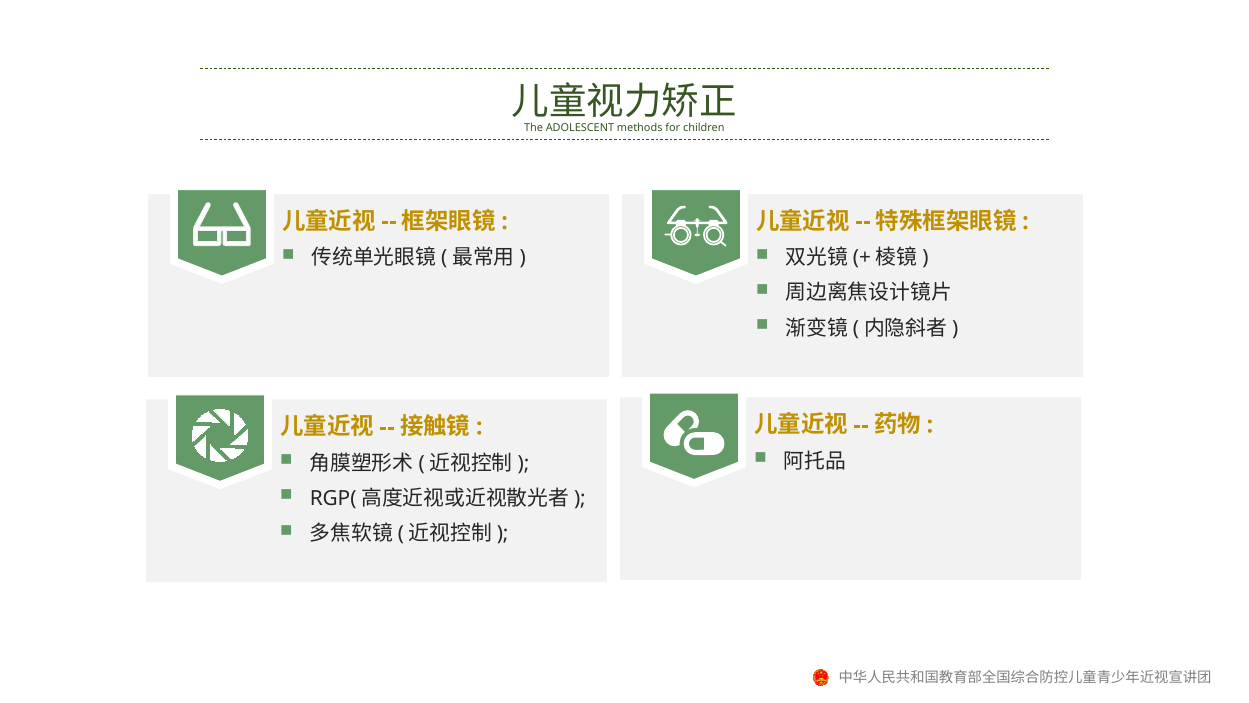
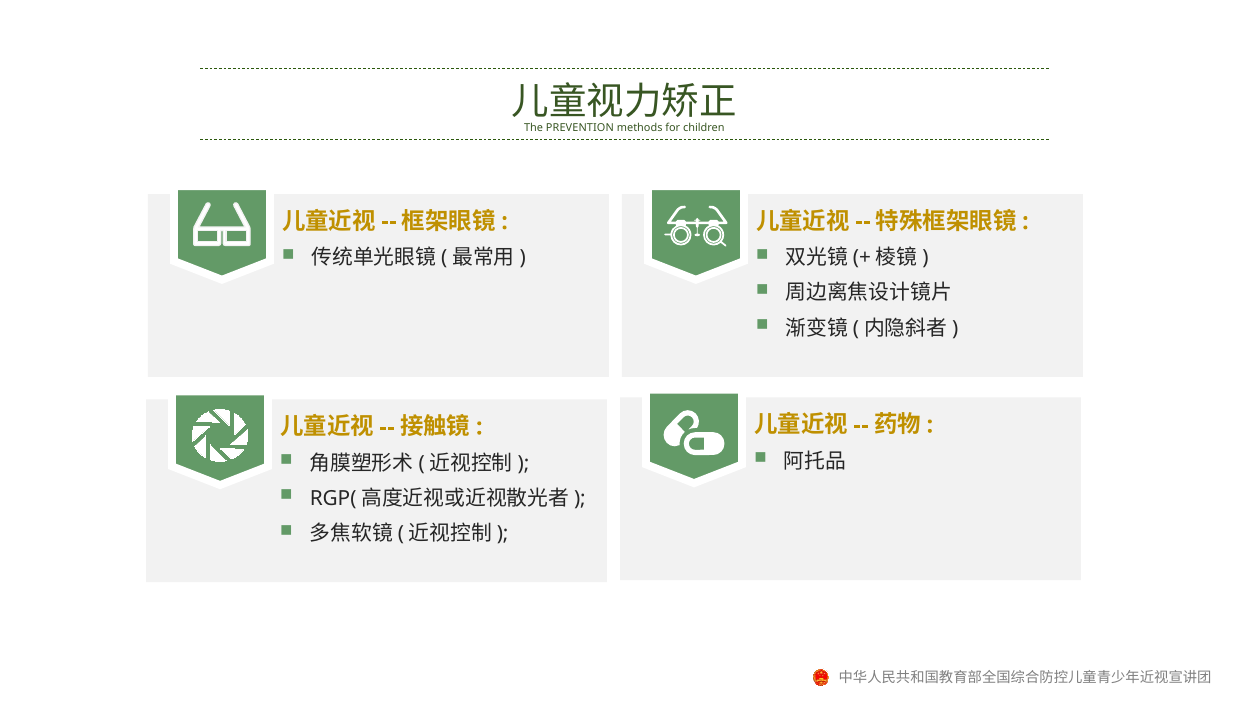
ADOLESCENT: ADOLESCENT -> PREVENTION
